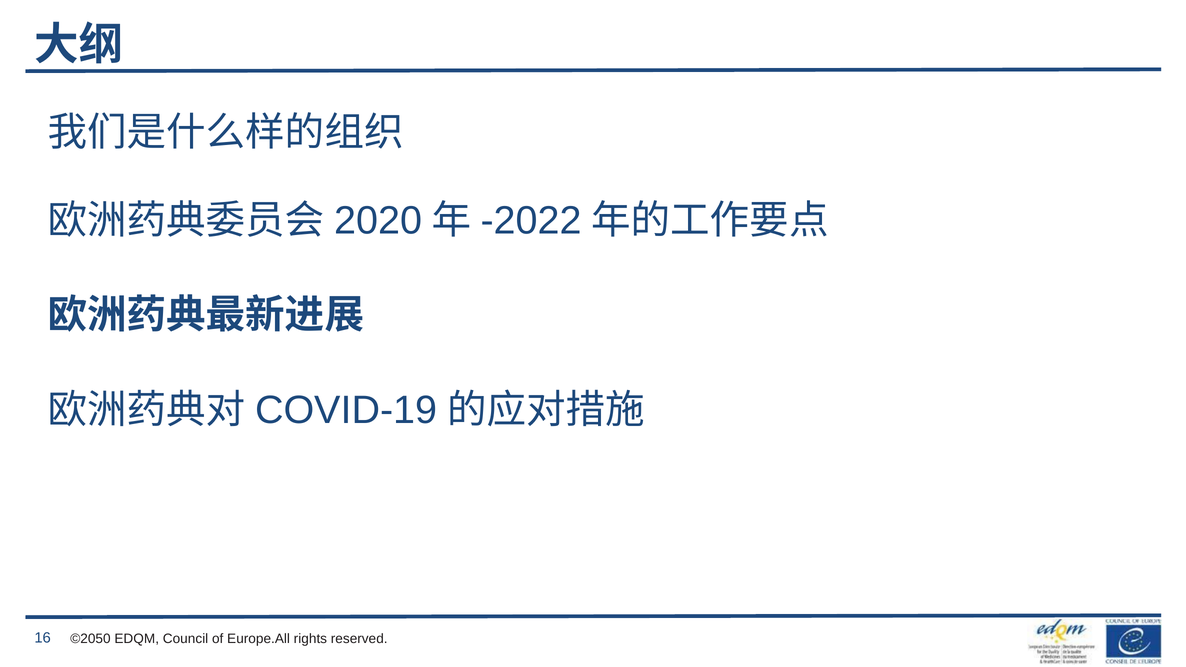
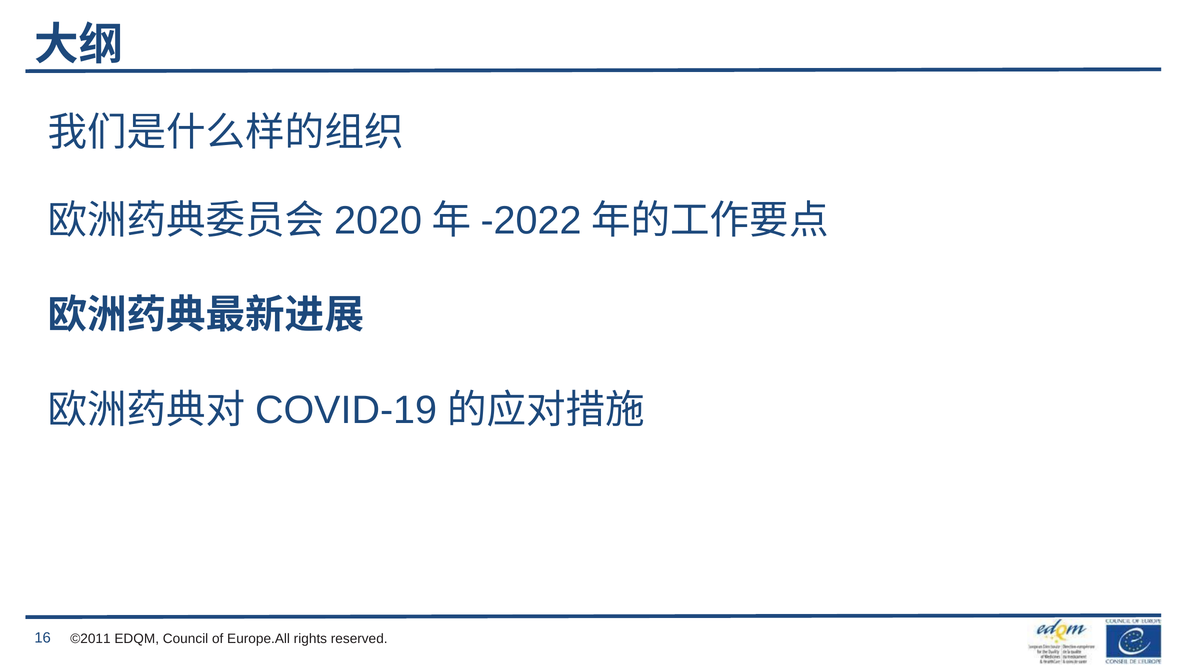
©2050: ©2050 -> ©2011
